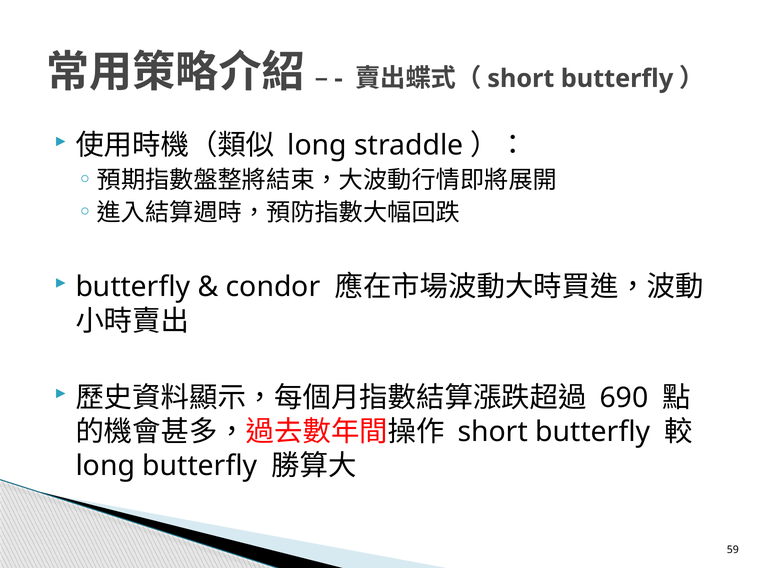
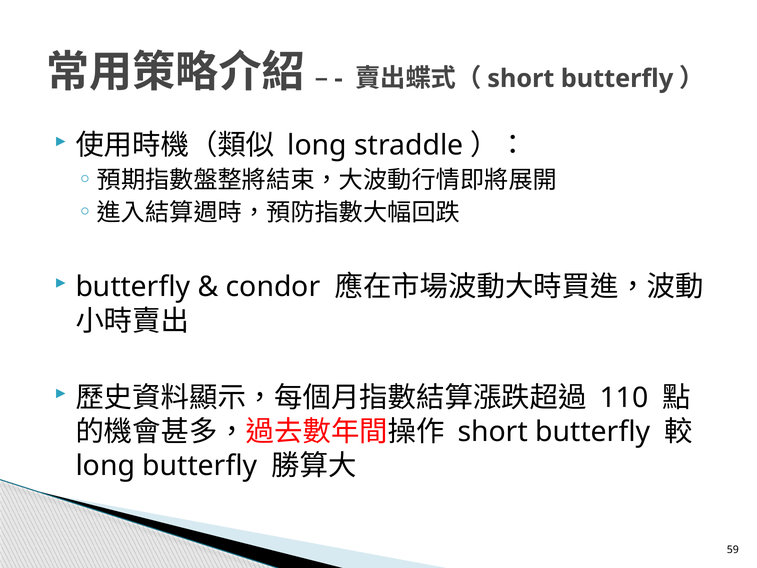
690: 690 -> 110
